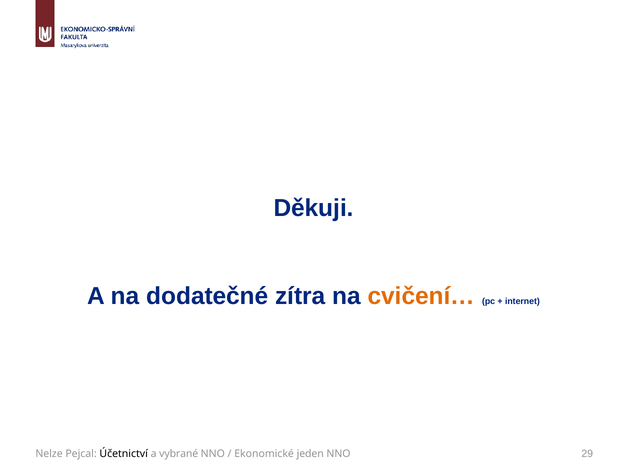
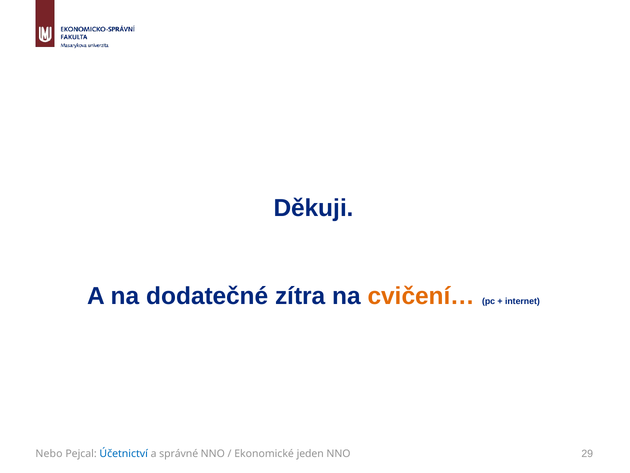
Nelze: Nelze -> Nebo
Účetnictví colour: black -> blue
vybrané: vybrané -> správné
